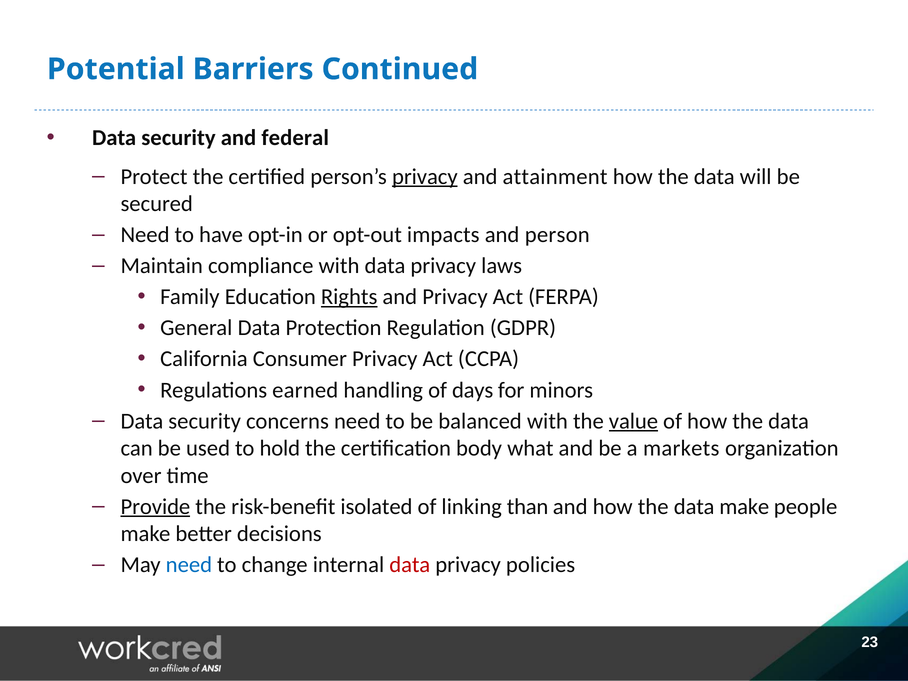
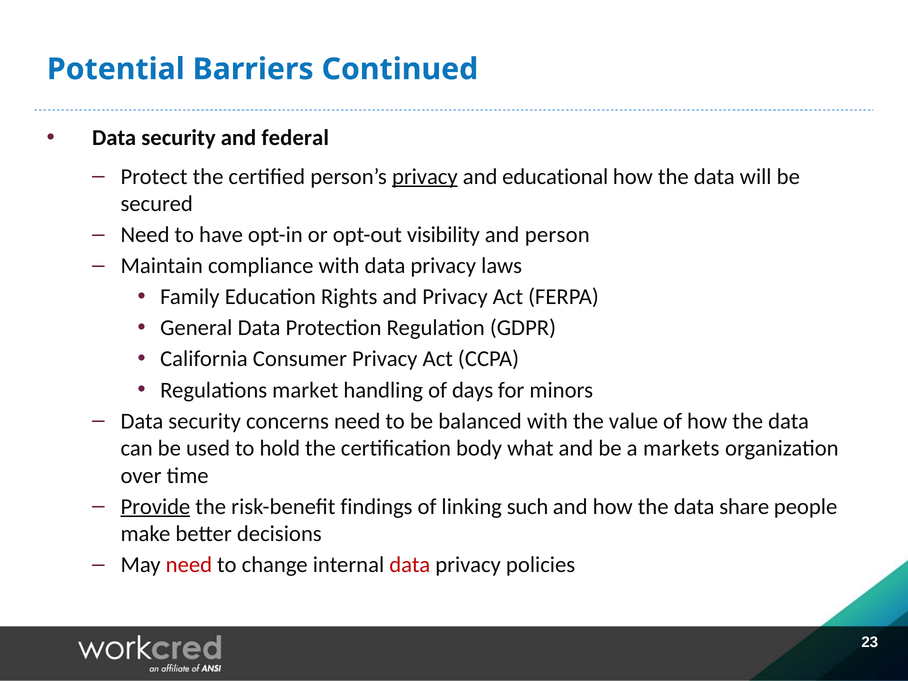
attainment: attainment -> educational
impacts: impacts -> visibility
Rights underline: present -> none
earned: earned -> market
value underline: present -> none
isolated: isolated -> findings
than: than -> such
data make: make -> share
need at (189, 565) colour: blue -> red
